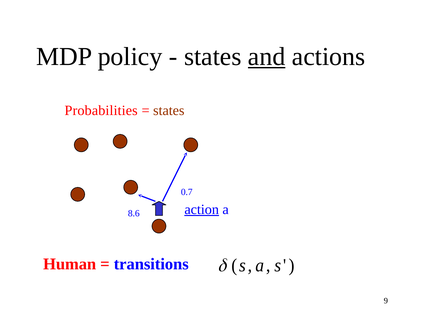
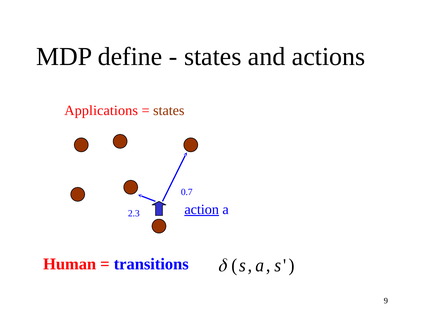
policy: policy -> define
and underline: present -> none
Probabilities: Probabilities -> Applications
8.6: 8.6 -> 2.3
